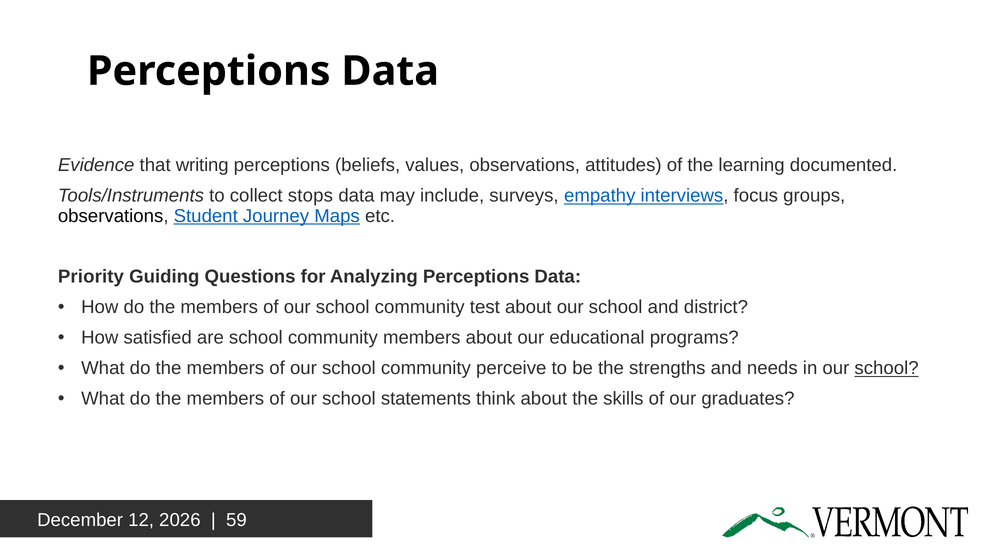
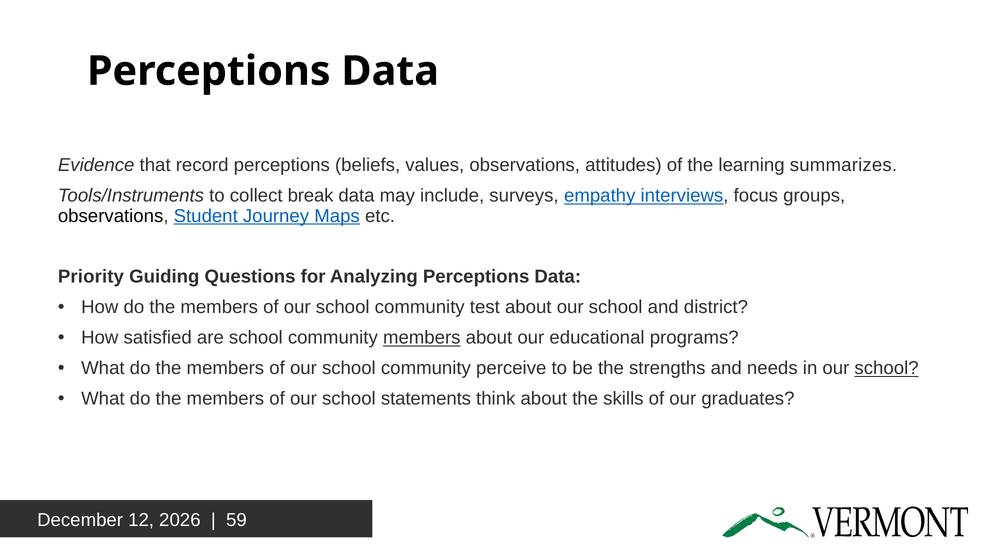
writing: writing -> record
documented: documented -> summarizes
stops: stops -> break
members at (422, 338) underline: none -> present
